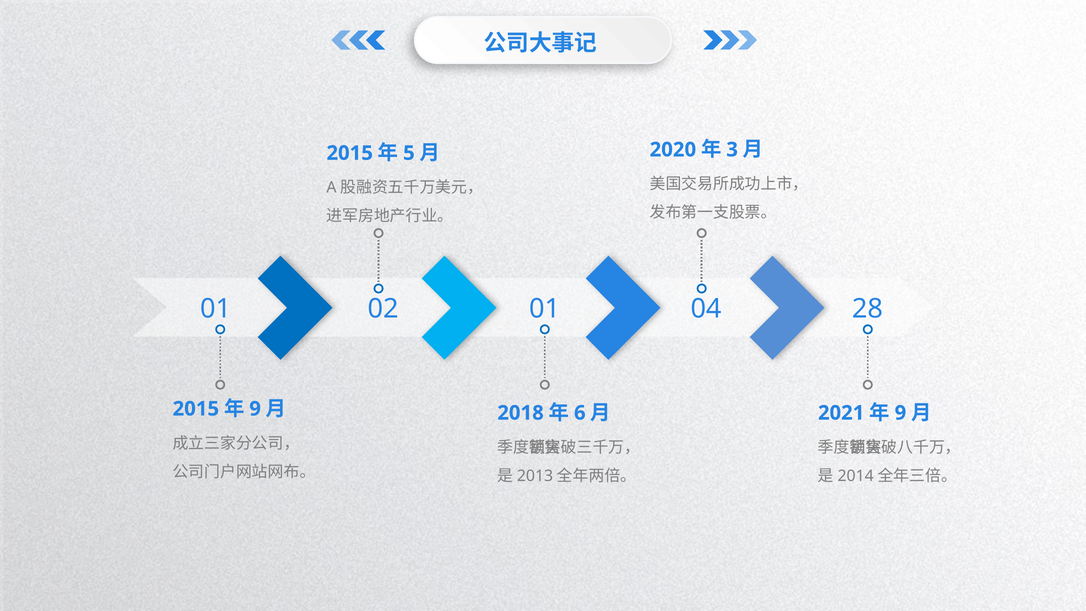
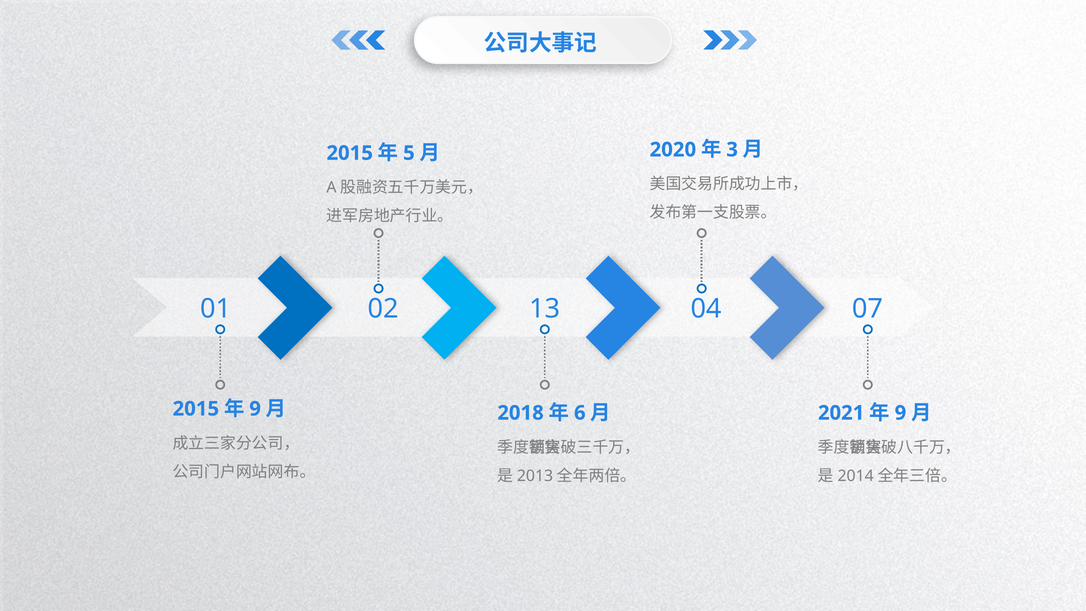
02 01: 01 -> 13
28: 28 -> 07
